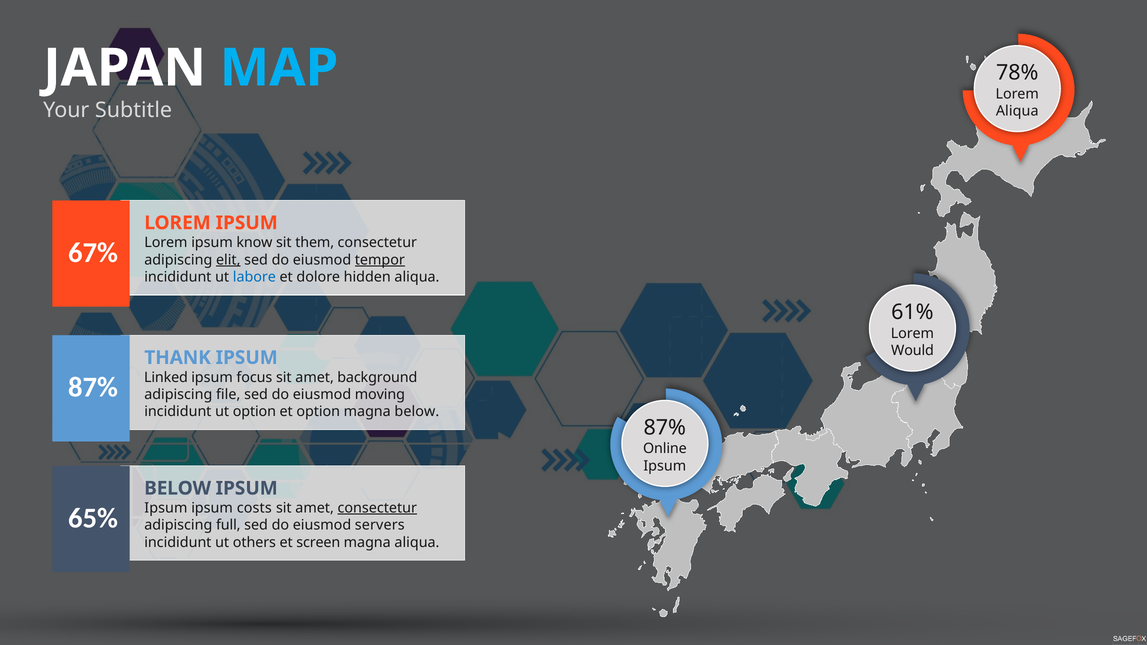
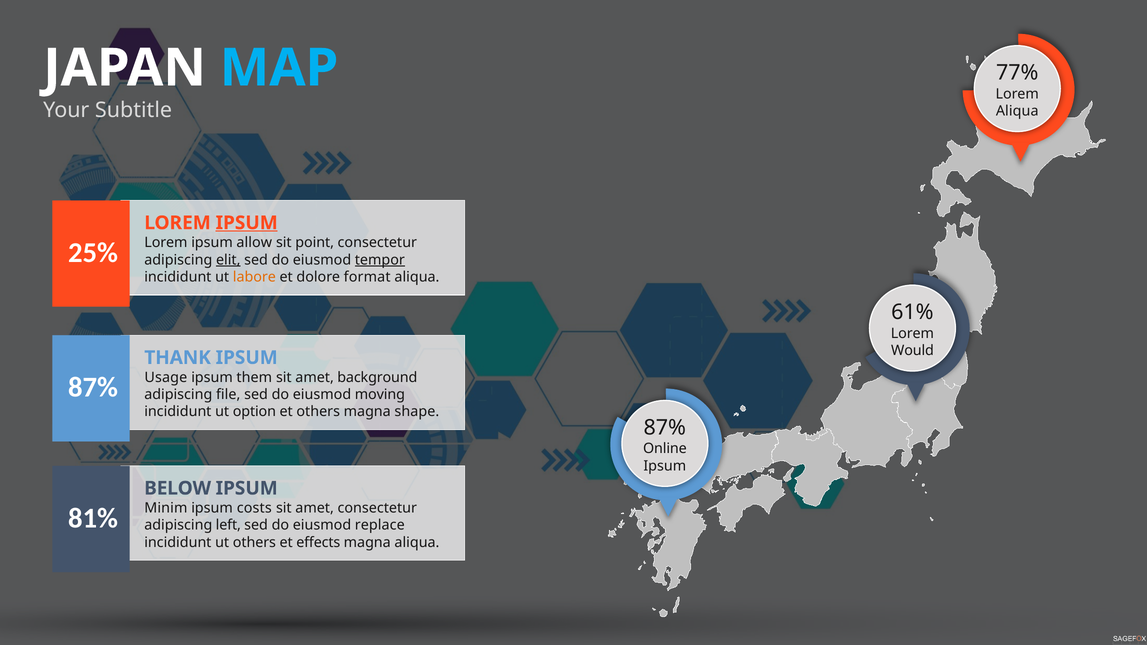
78%: 78% -> 77%
IPSUM at (247, 223) underline: none -> present
know: know -> allow
them: them -> point
67%: 67% -> 25%
labore colour: blue -> orange
hidden: hidden -> format
Linked: Linked -> Usage
focus: focus -> them
et option: option -> others
magna below: below -> shape
Ipsum at (166, 508): Ipsum -> Minim
consectetur at (377, 508) underline: present -> none
65%: 65% -> 81%
full: full -> left
servers: servers -> replace
screen: screen -> effects
